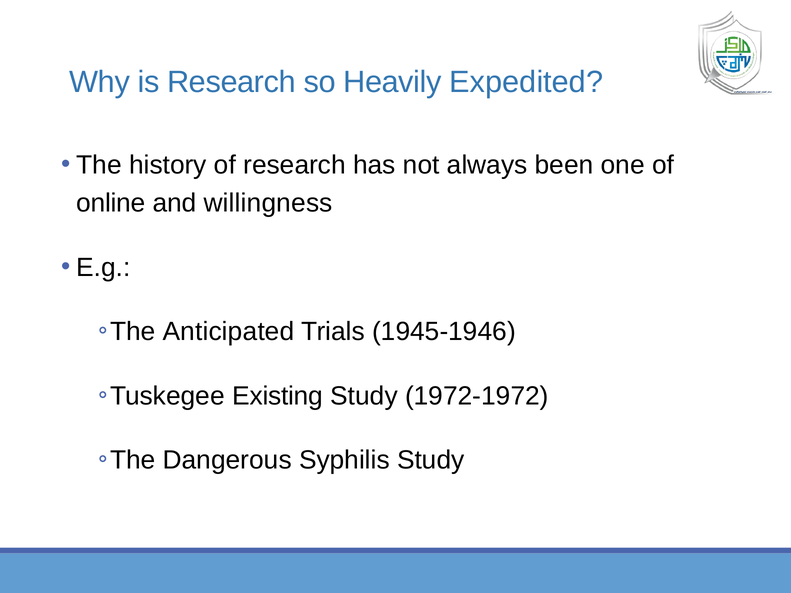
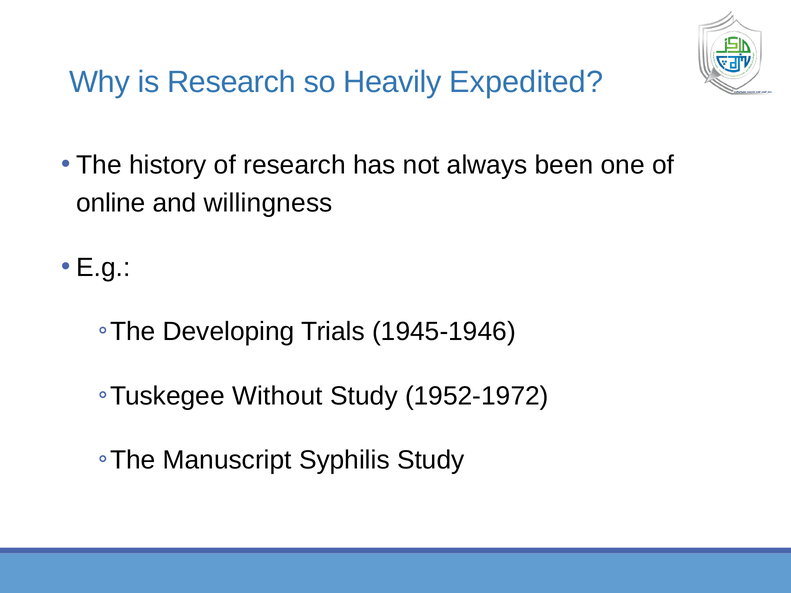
Anticipated: Anticipated -> Developing
Existing: Existing -> Without
1972-1972: 1972-1972 -> 1952-1972
Dangerous: Dangerous -> Manuscript
